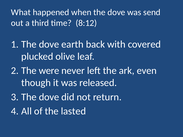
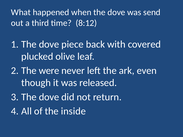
earth: earth -> piece
lasted: lasted -> inside
